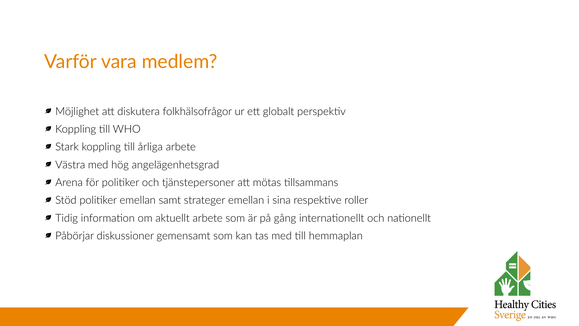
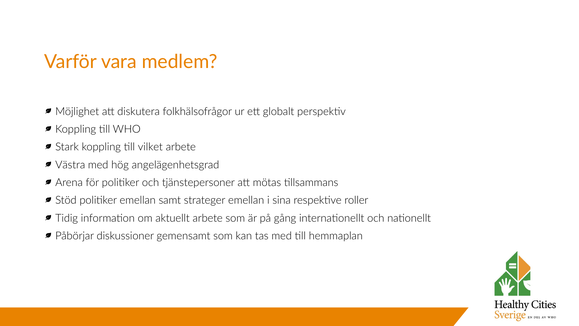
årliga: årliga -> vilket
